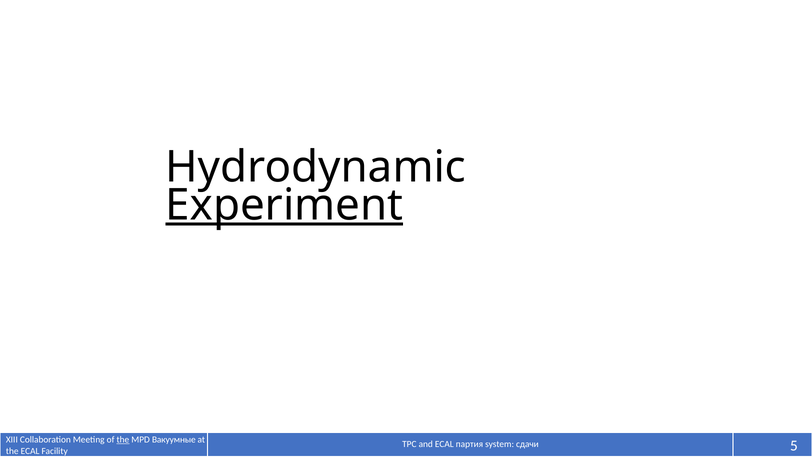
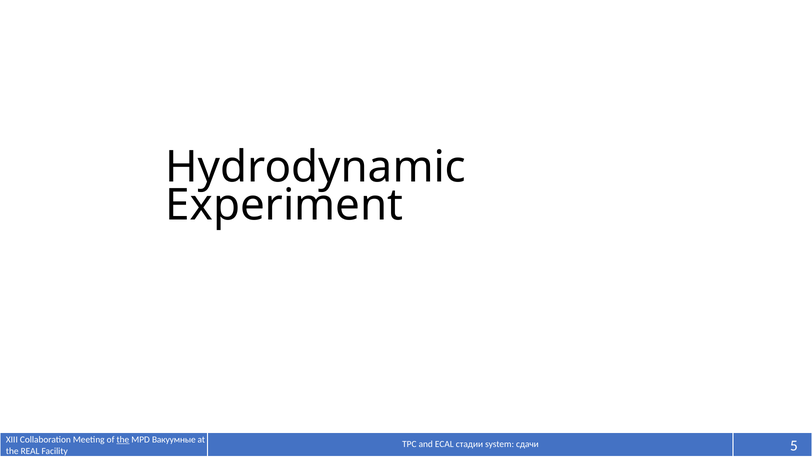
Experiment underline: present -> none
партия: партия -> стадии
the ECAL: ECAL -> REAL
